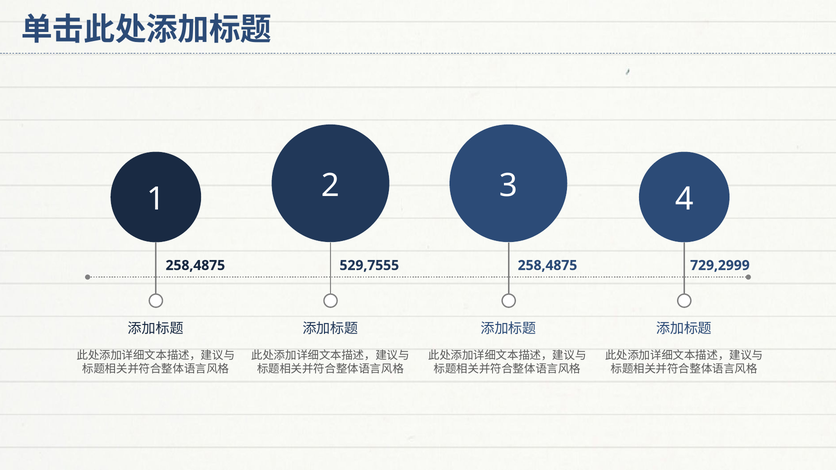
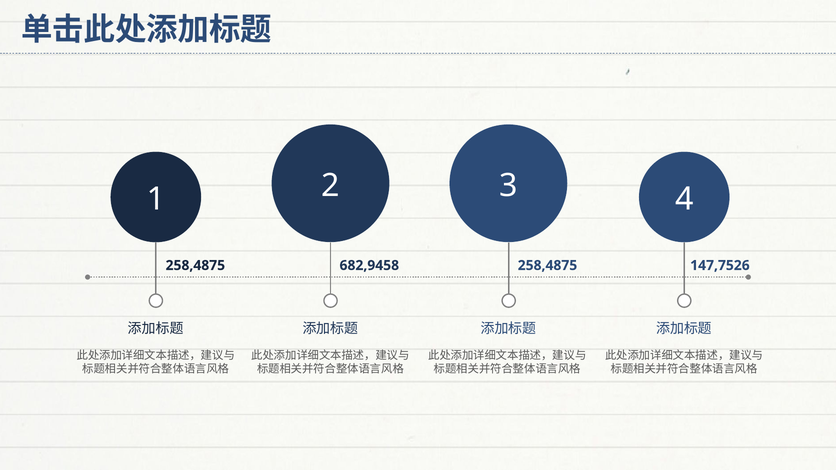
529,7555: 529,7555 -> 682,9458
729,2999: 729,2999 -> 147,7526
